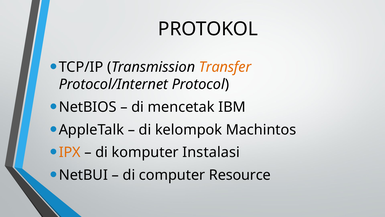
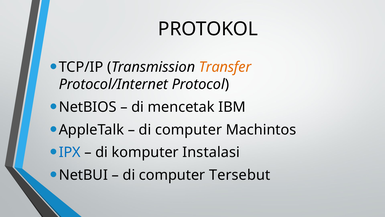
kelompok at (189, 129): kelompok -> computer
IPX colour: orange -> blue
Resource: Resource -> Tersebut
